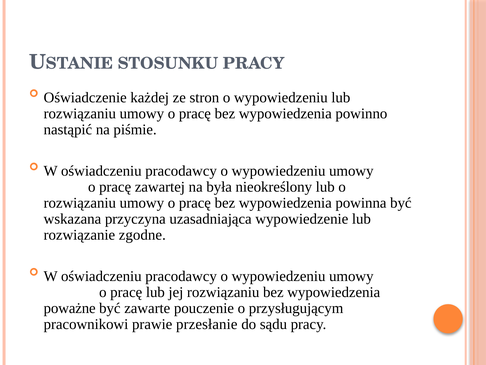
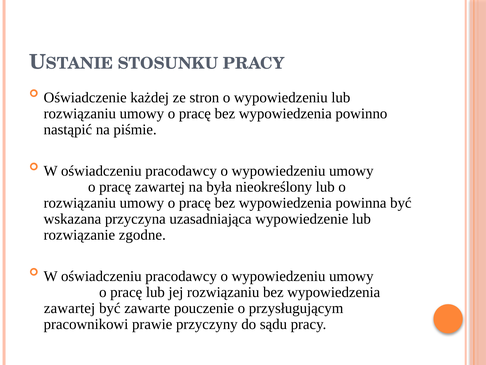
poważne at (70, 308): poważne -> zawartej
przesłanie: przesłanie -> przyczyny
